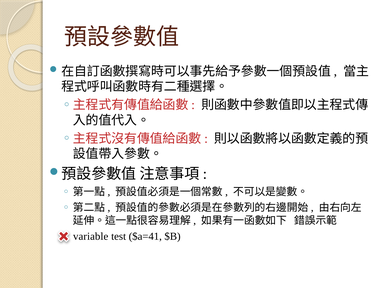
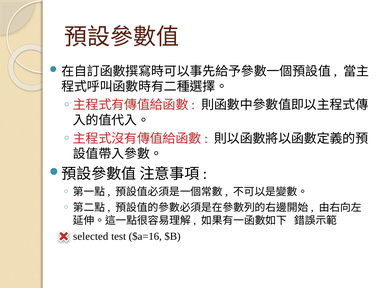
variable: variable -> selected
$a=41: $a=41 -> $a=16
